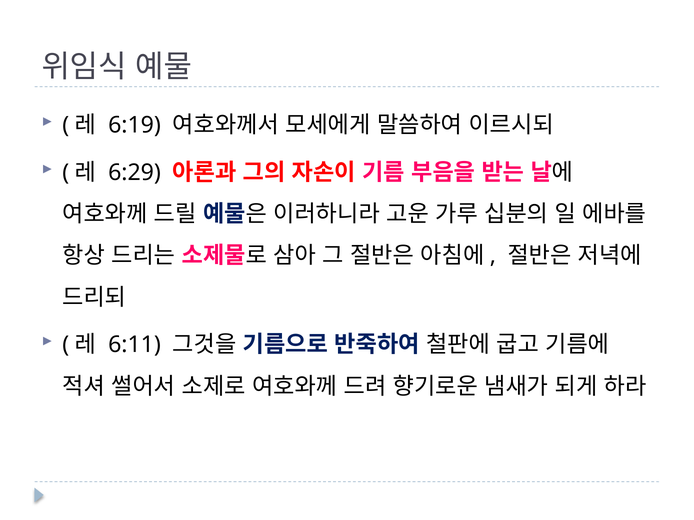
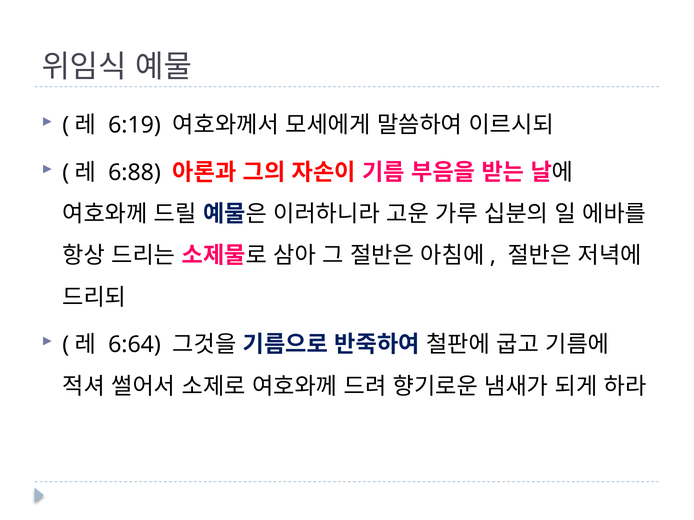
6:29: 6:29 -> 6:88
6:11: 6:11 -> 6:64
